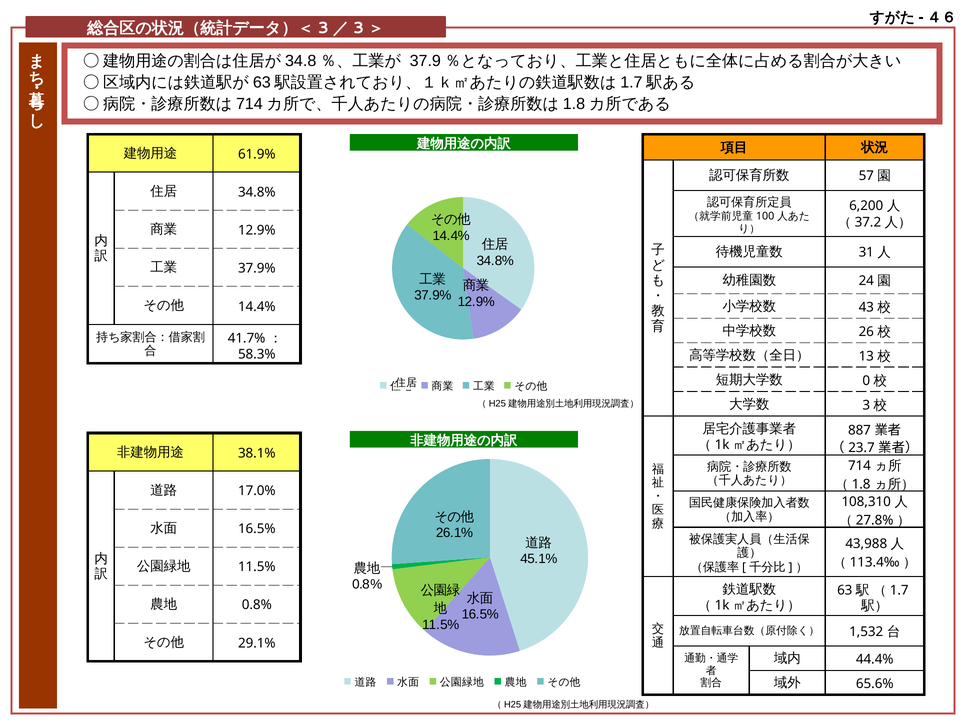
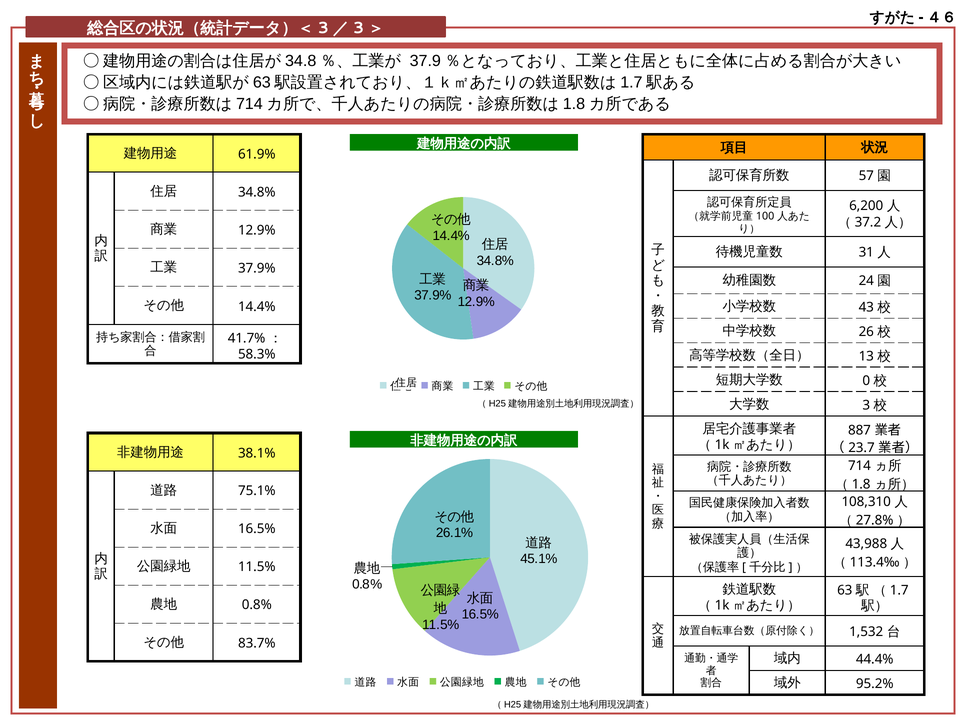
17.0%: 17.0% -> 75.1%
29.1%: 29.1% -> 83.7%
65.6%: 65.6% -> 95.2%
